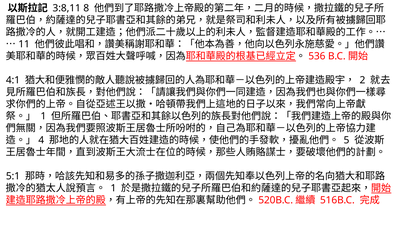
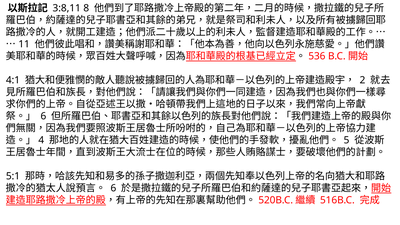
1 at (43, 116): 1 -> 6
1 at (113, 188): 1 -> 6
